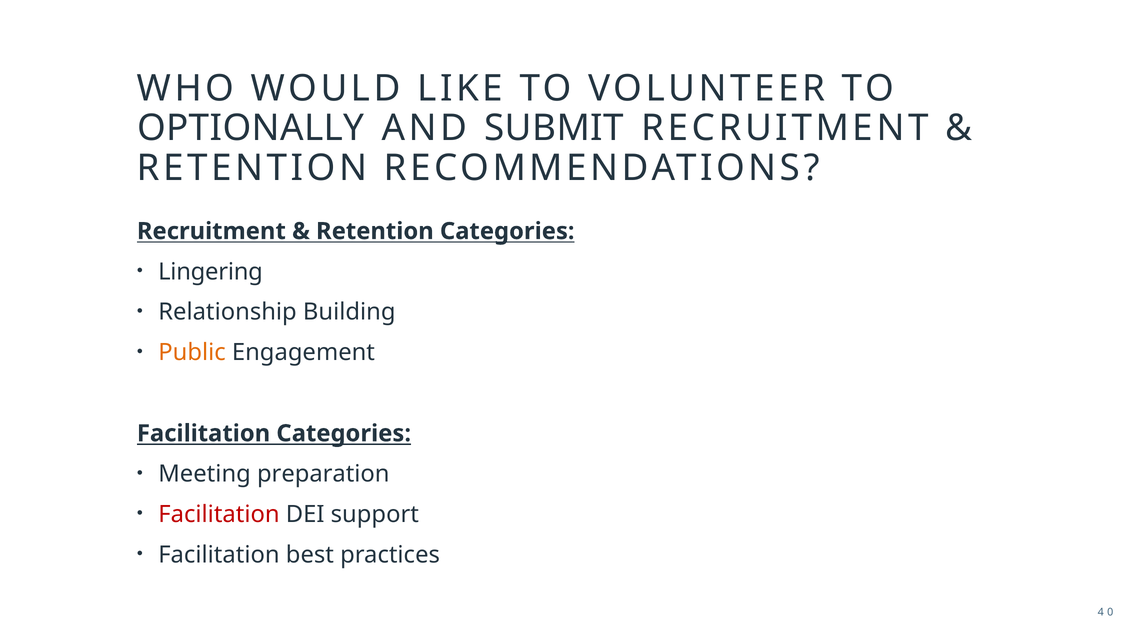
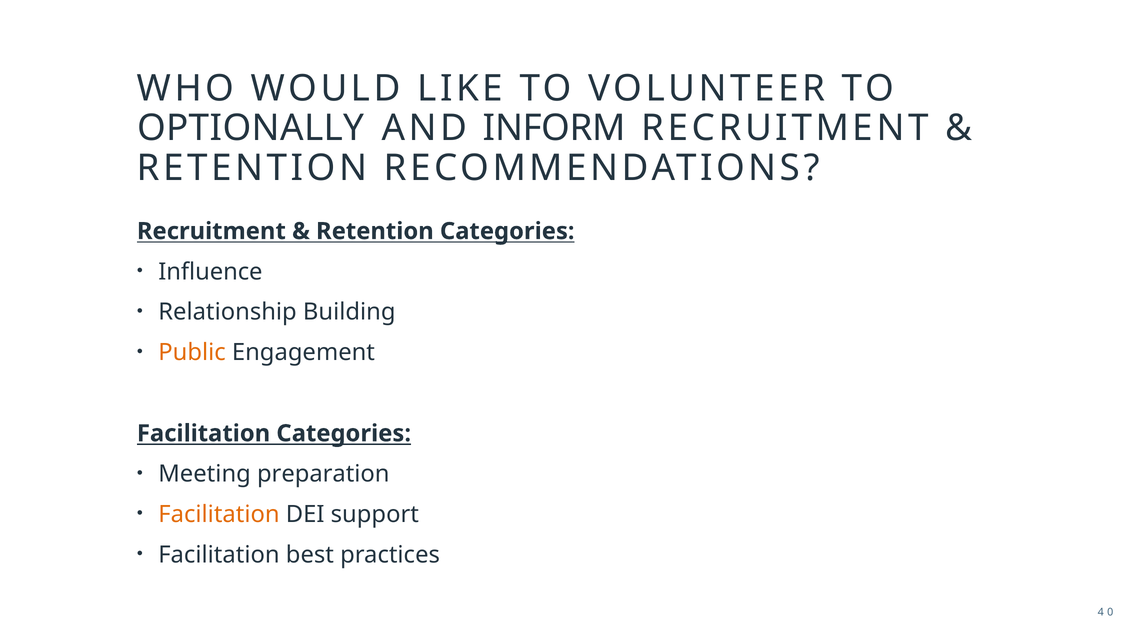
SUBMIT: SUBMIT -> INFORM
Lingering: Lingering -> Influence
Facilitation at (219, 514) colour: red -> orange
